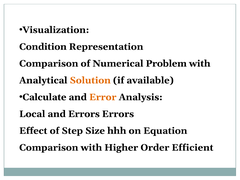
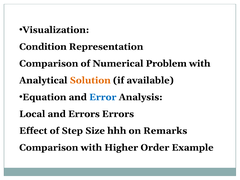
Calculate: Calculate -> Equation
Error colour: orange -> blue
Equation: Equation -> Remarks
Efficient: Efficient -> Example
